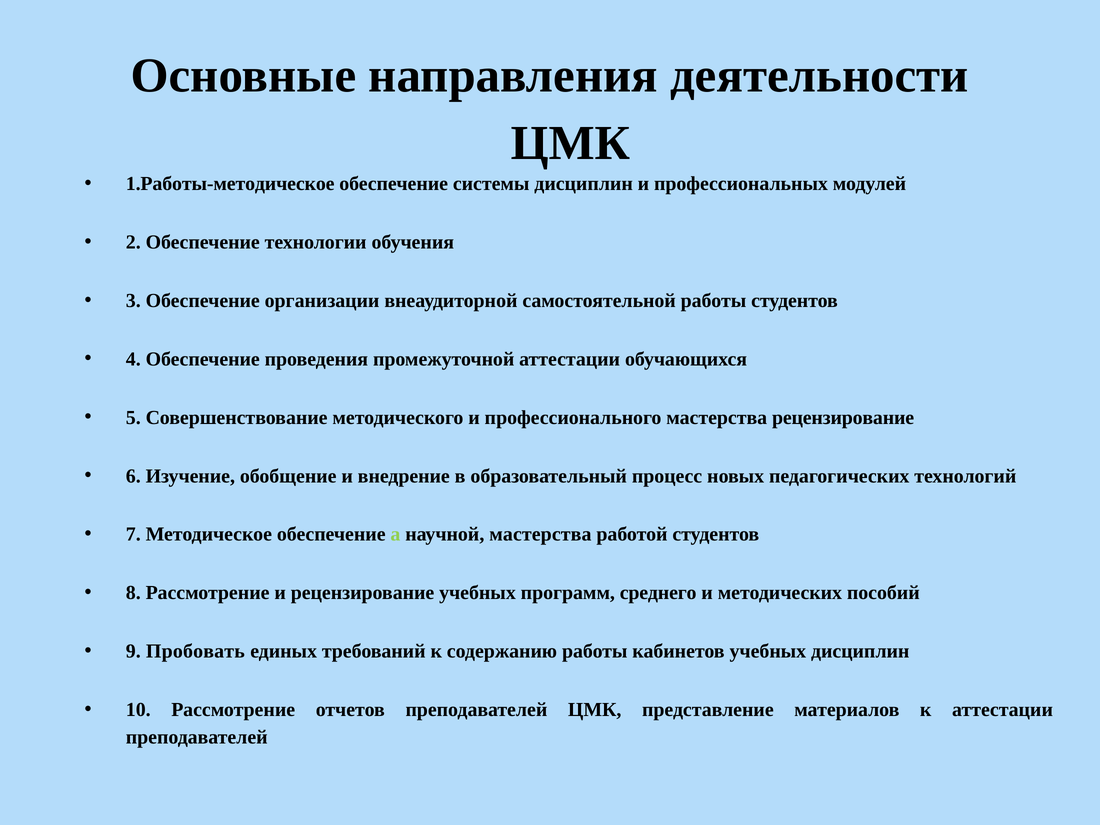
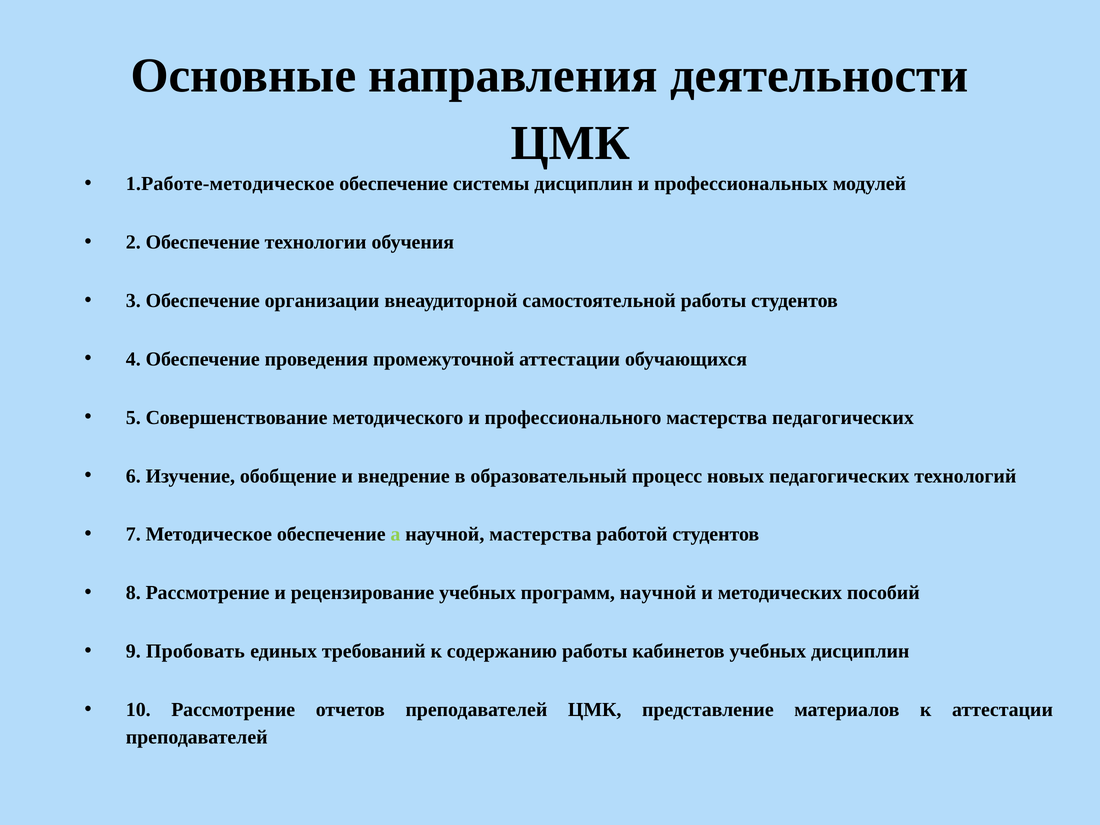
1.Работы-методическое: 1.Работы-методическое -> 1.Работе-методическое
мастерства рецензирование: рецензирование -> педагогических
программ среднего: среднего -> научной
